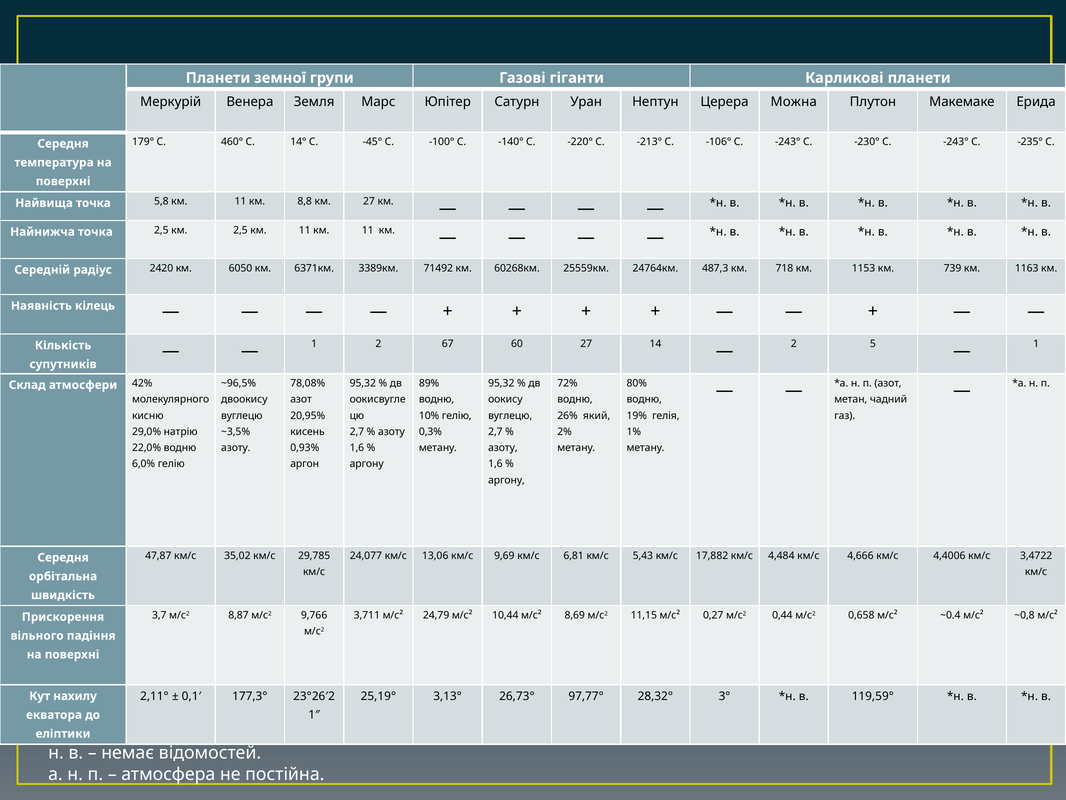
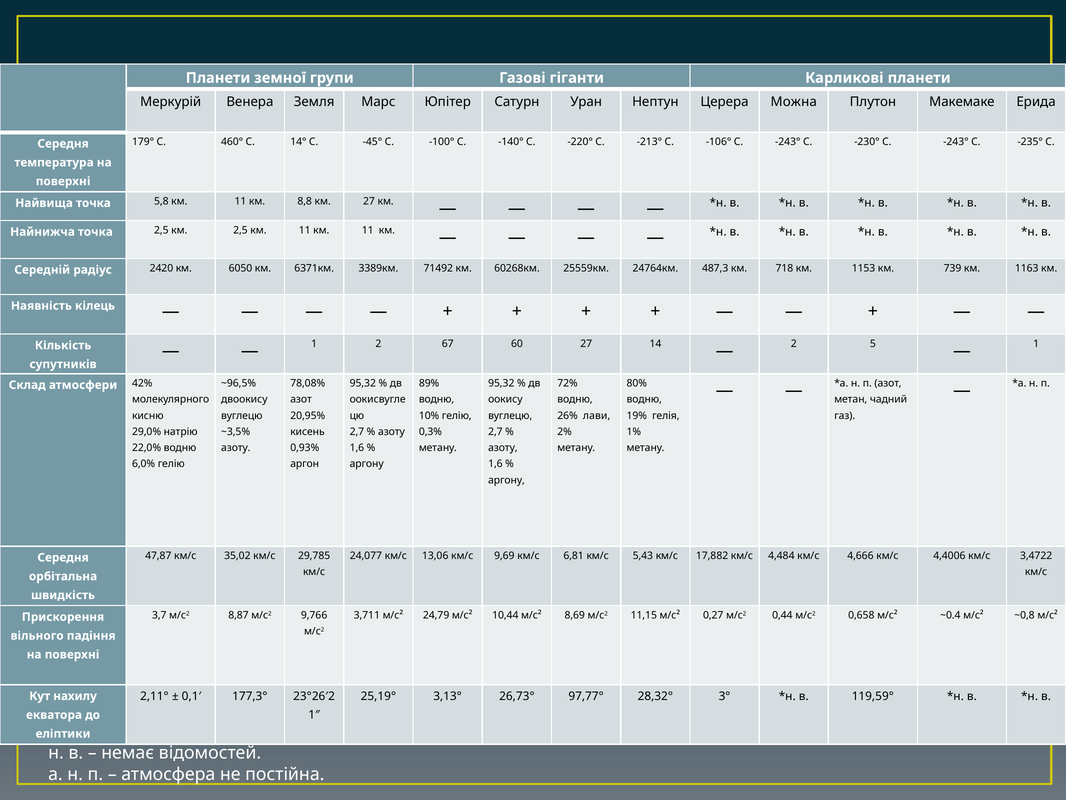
який: який -> лави
